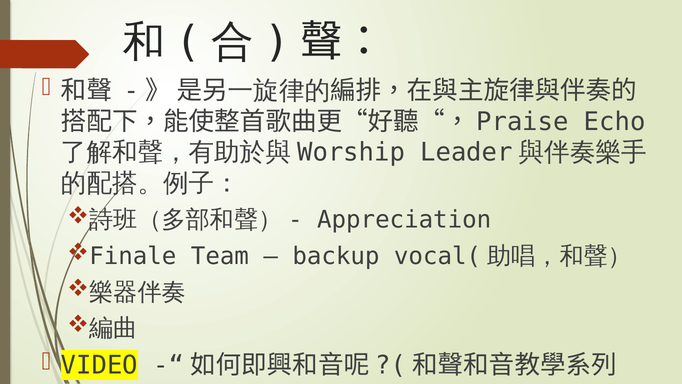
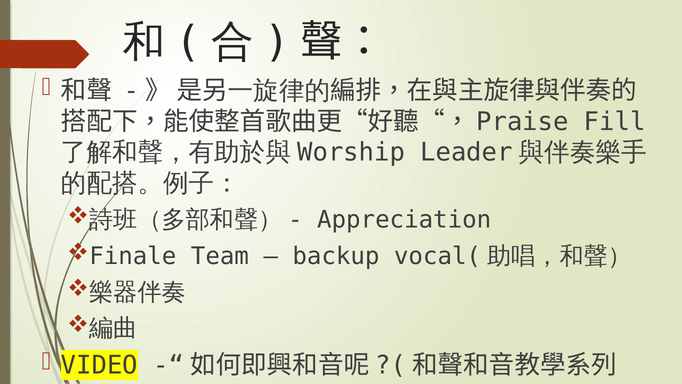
Echo: Echo -> Fill
